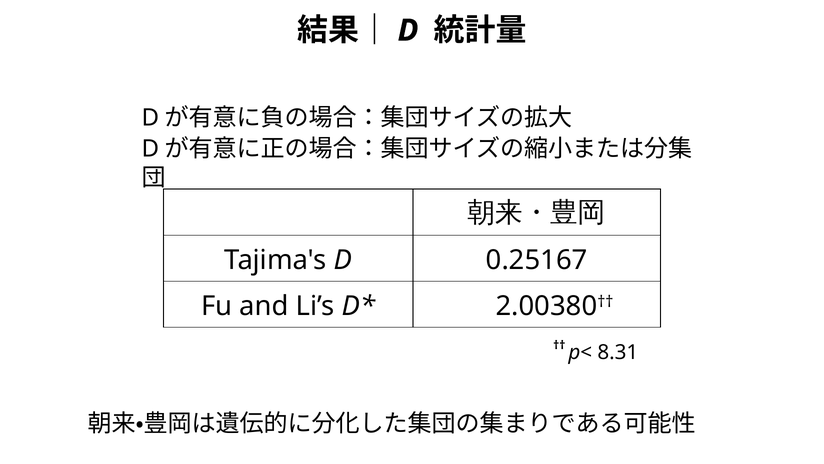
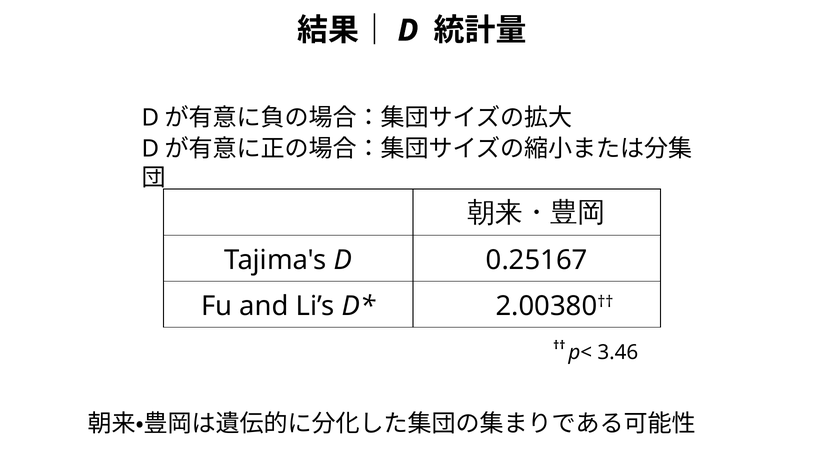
8.31: 8.31 -> 3.46
